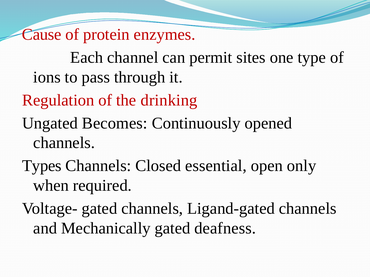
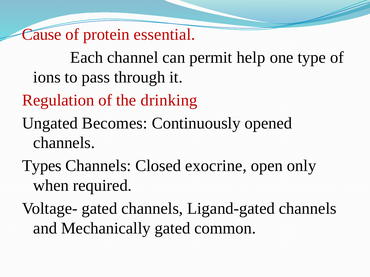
enzymes: enzymes -> essential
sites: sites -> help
essential: essential -> exocrine
deafness: deafness -> common
